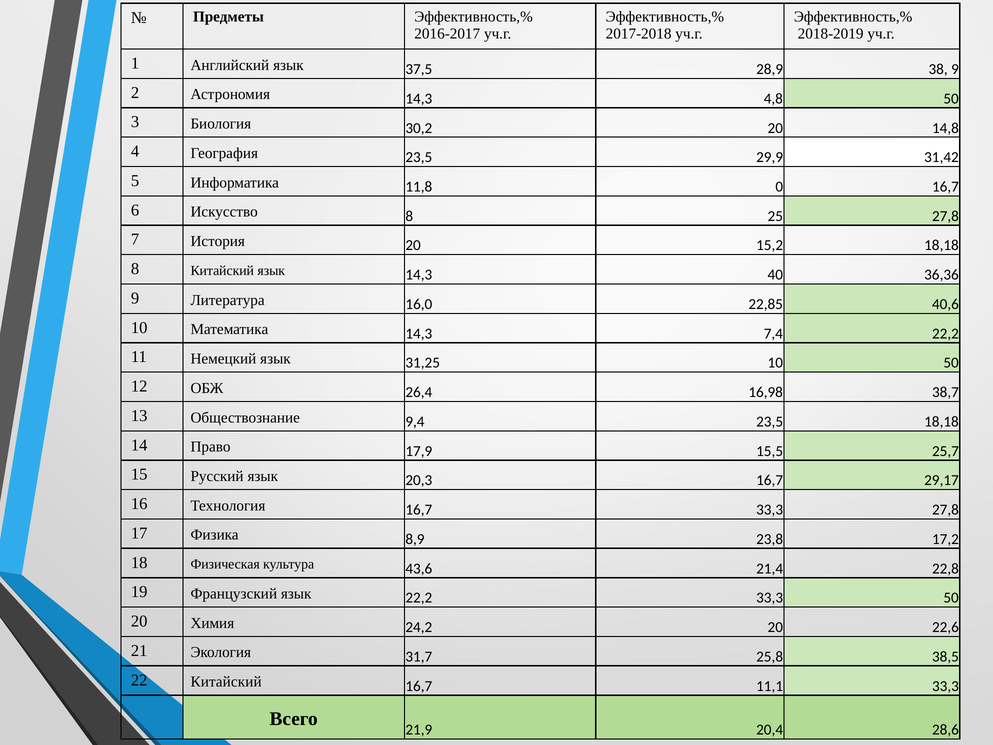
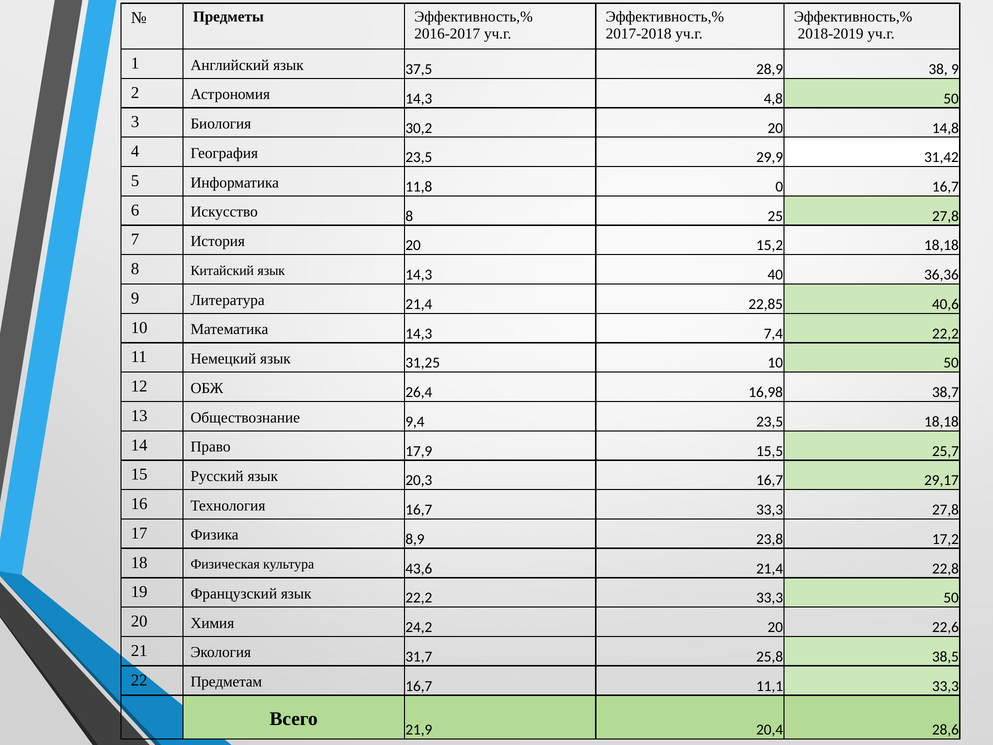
Литература 16,0: 16,0 -> 21,4
22 Китайский: Китайский -> Предметам
